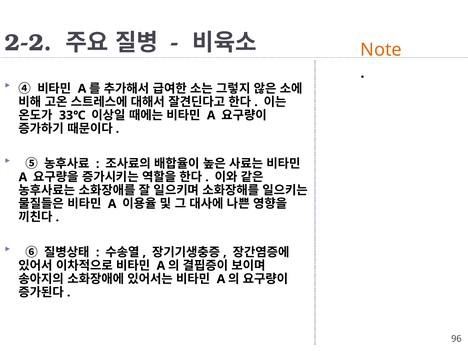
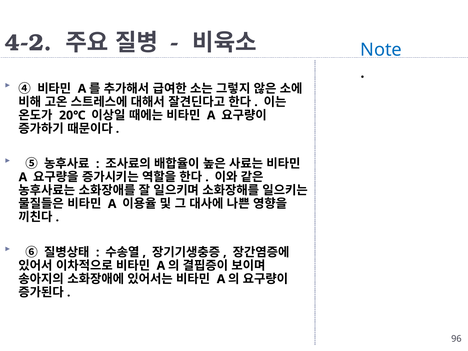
2-2: 2-2 -> 4-2
Note colour: orange -> blue
33℃: 33℃ -> 20℃
